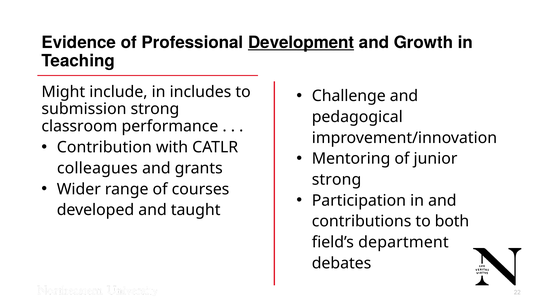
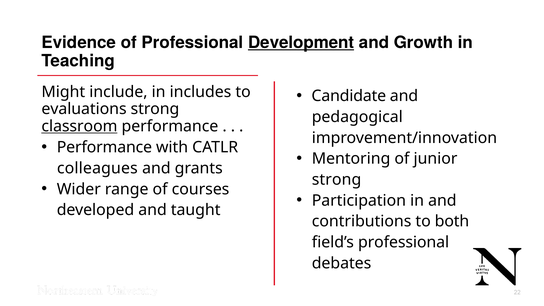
Challenge: Challenge -> Candidate
submission: submission -> evaluations
classroom underline: none -> present
Contribution at (104, 147): Contribution -> Performance
field’s department: department -> professional
